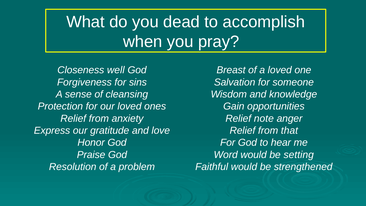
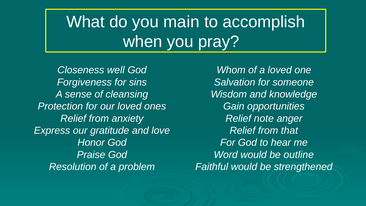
dead: dead -> main
Breast: Breast -> Whom
setting: setting -> outline
